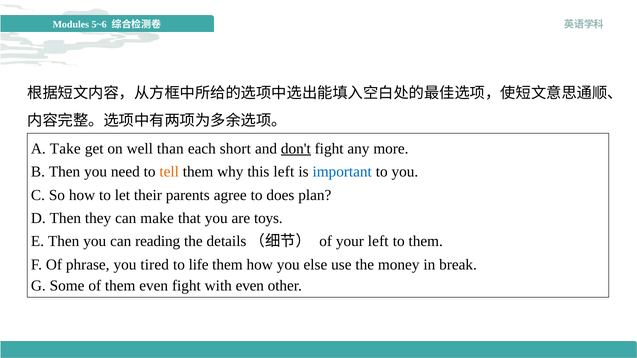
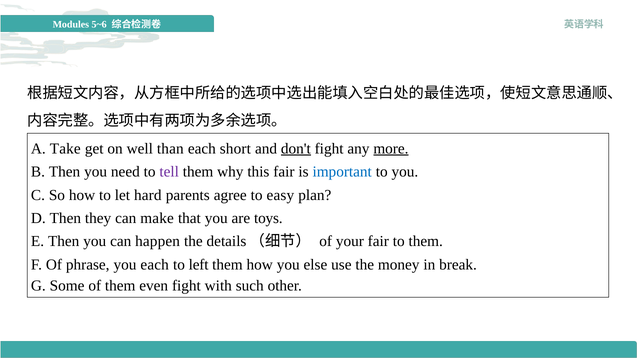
more underline: none -> present
tell colour: orange -> purple
this left: left -> fair
their: their -> hard
does: does -> easy
reading: reading -> happen
your left: left -> fair
you tired: tired -> each
life: life -> left
with even: even -> such
